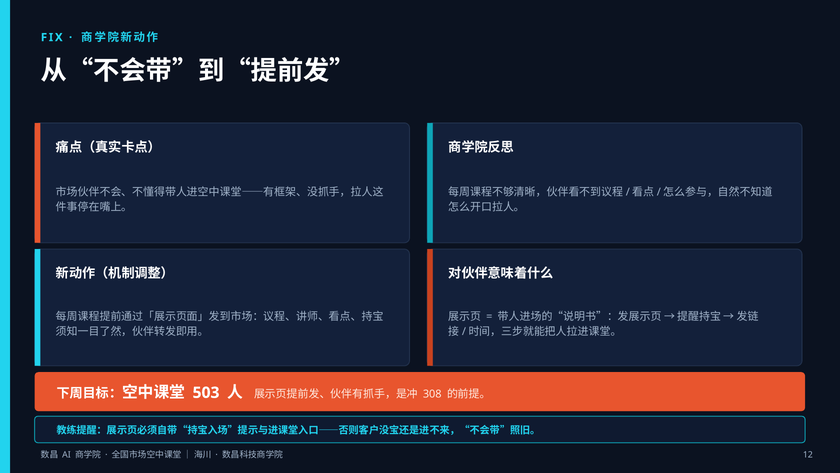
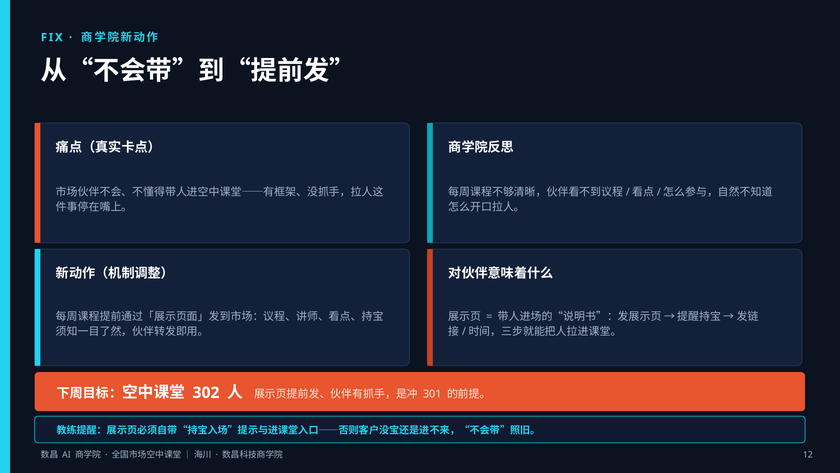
503: 503 -> 302
308: 308 -> 301
